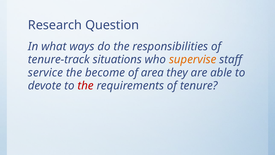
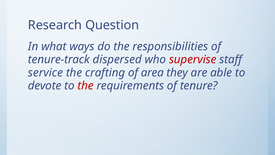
situations: situations -> dispersed
supervise colour: orange -> red
become: become -> crafting
